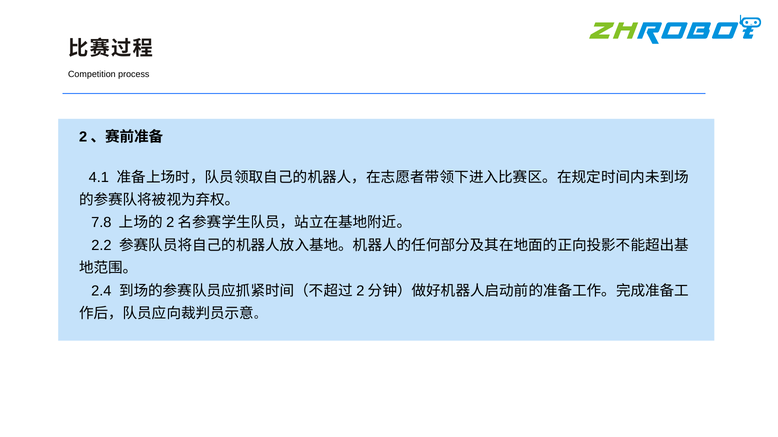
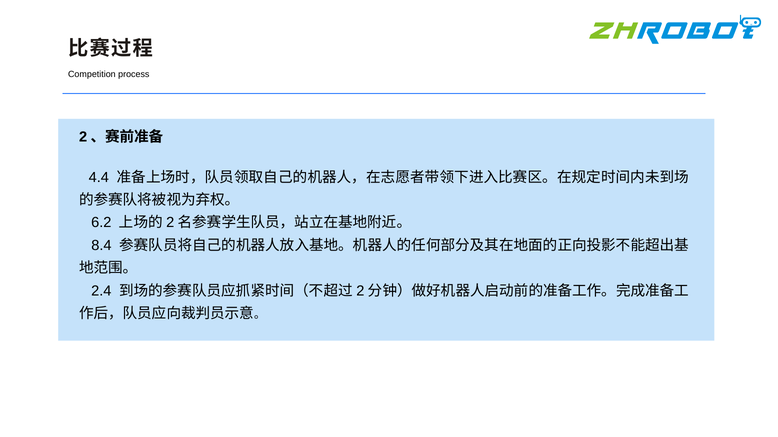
4.1: 4.1 -> 4.4
7.8: 7.8 -> 6.2
2.2: 2.2 -> 8.4
